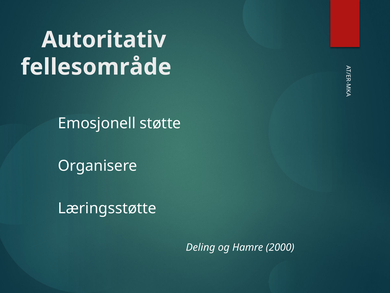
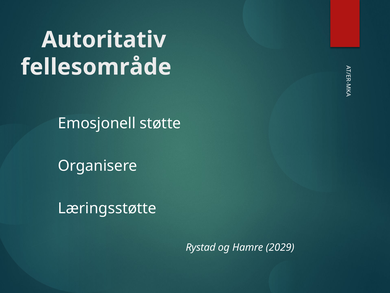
Deling: Deling -> Rystad
2000: 2000 -> 2029
